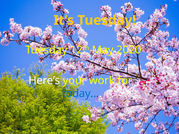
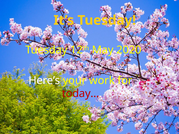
today… colour: blue -> red
